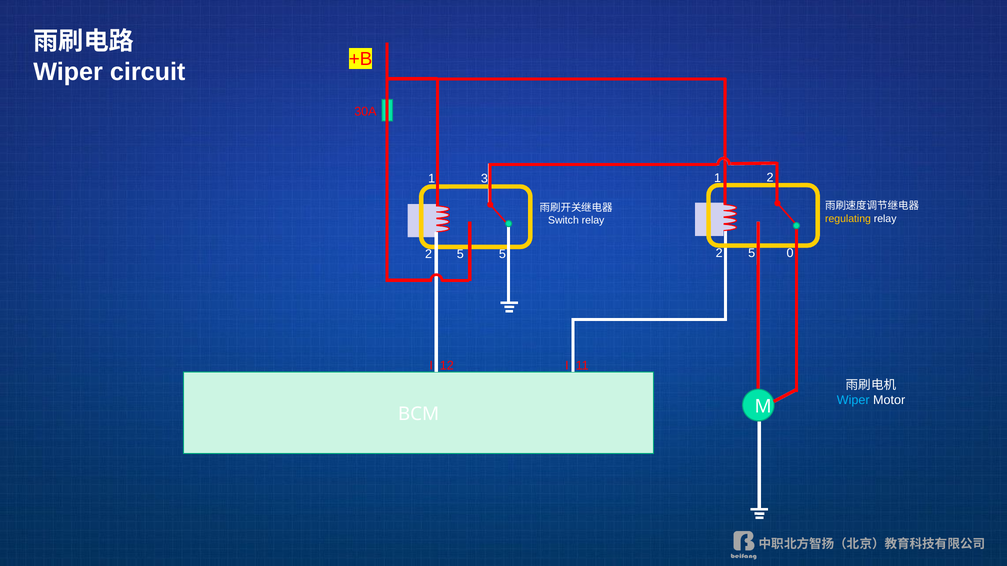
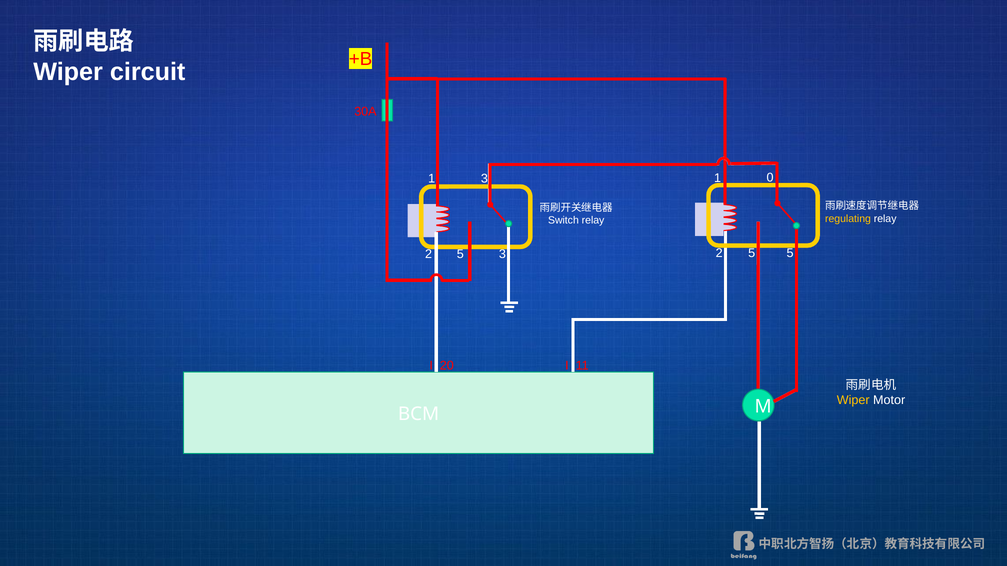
2 at (770, 178): 2 -> 0
5 at (502, 254): 5 -> 3
2 0: 0 -> 5
12: 12 -> 20
Wiper at (853, 401) colour: light blue -> yellow
